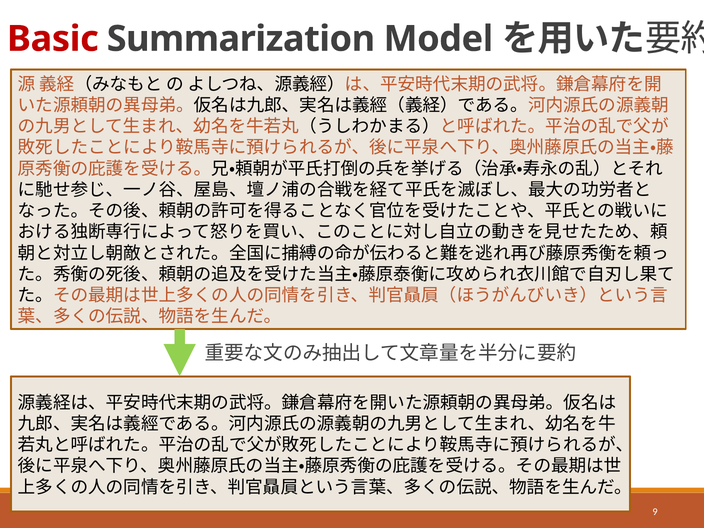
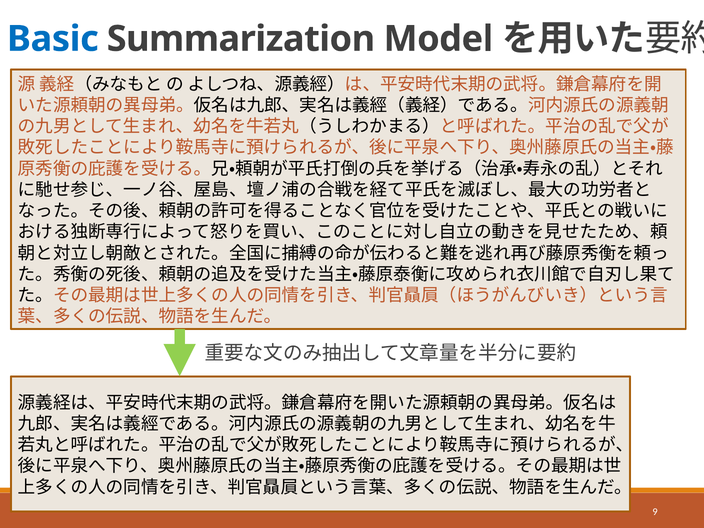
Basic colour: red -> blue
